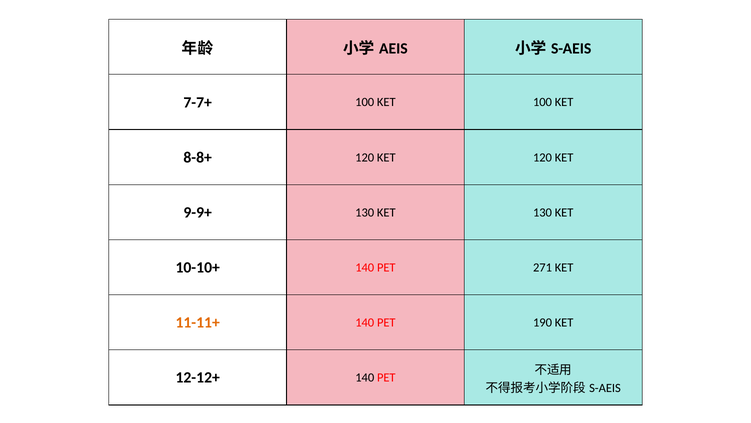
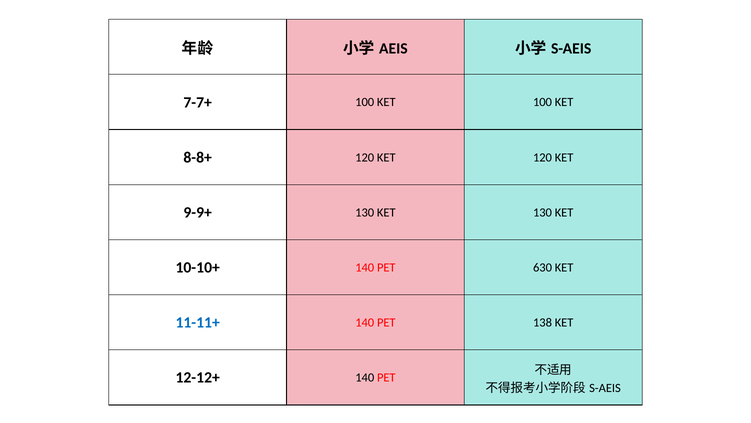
271: 271 -> 630
11-11+ colour: orange -> blue
190: 190 -> 138
